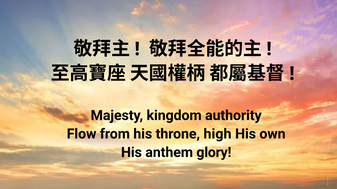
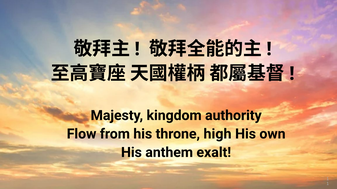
glory: glory -> exalt
